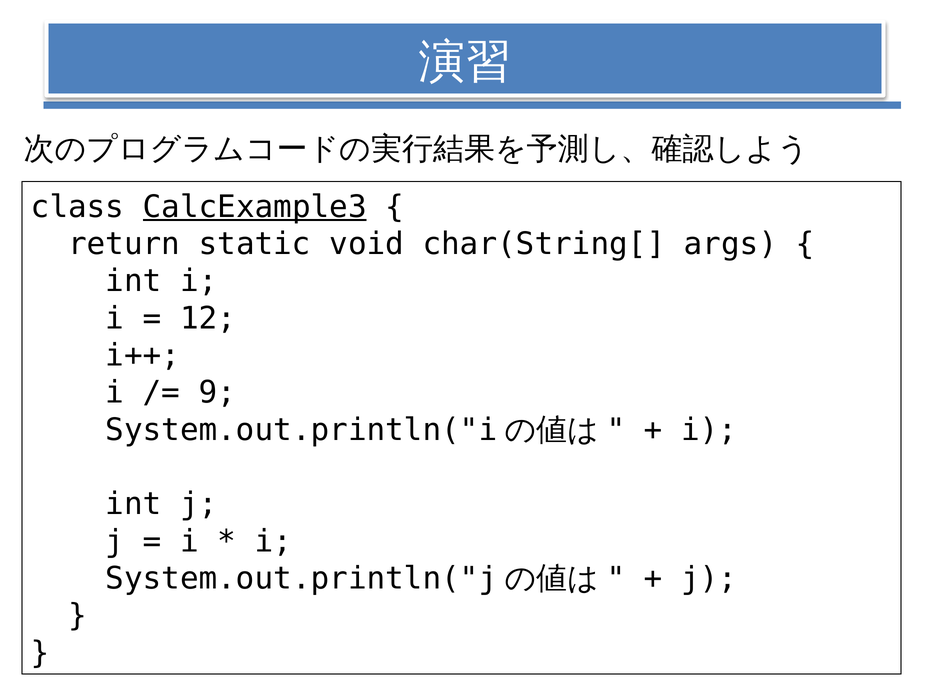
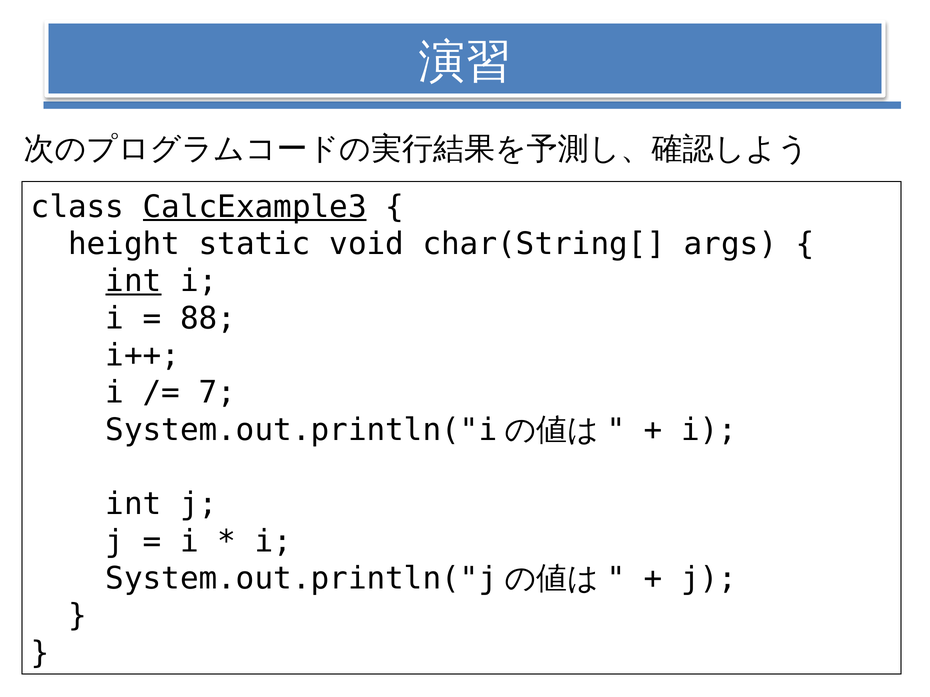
return: return -> height
int at (133, 281) underline: none -> present
12: 12 -> 88
9: 9 -> 7
